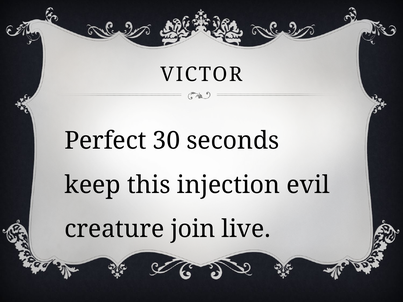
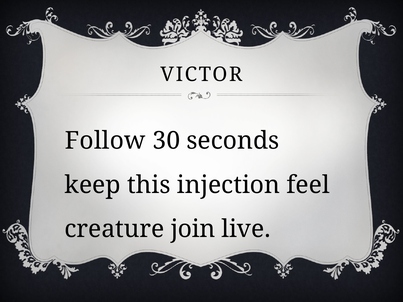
Perfect: Perfect -> Follow
evil: evil -> feel
